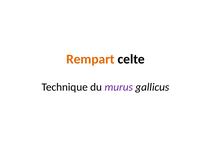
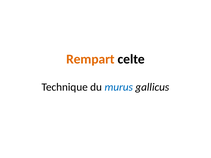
murus colour: purple -> blue
